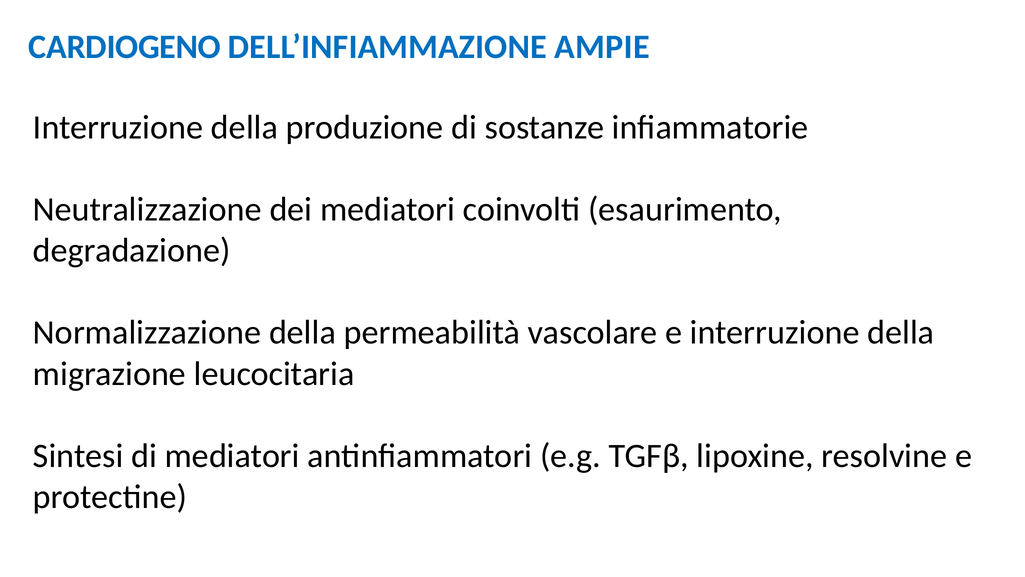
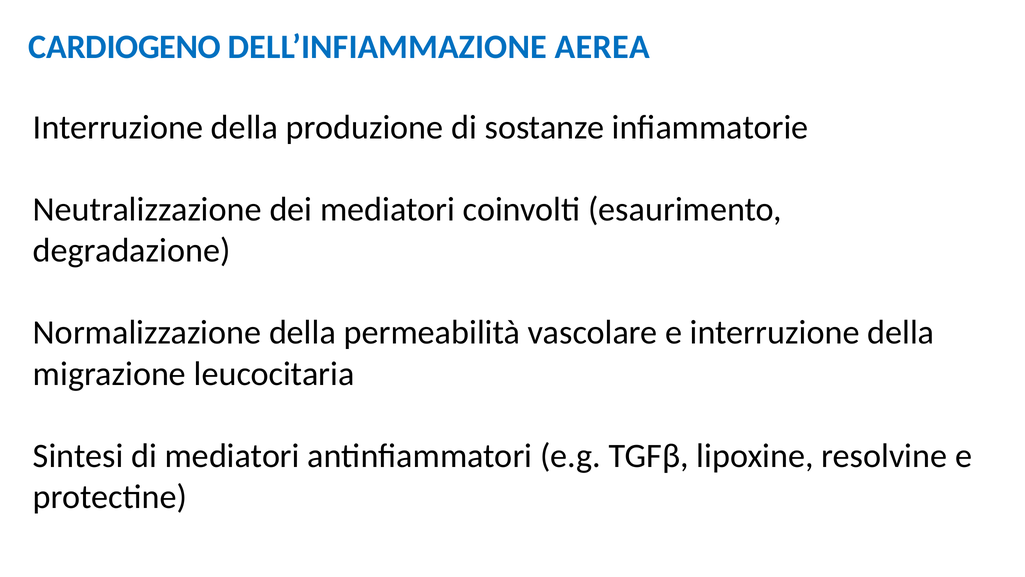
AMPIE: AMPIE -> AEREA
